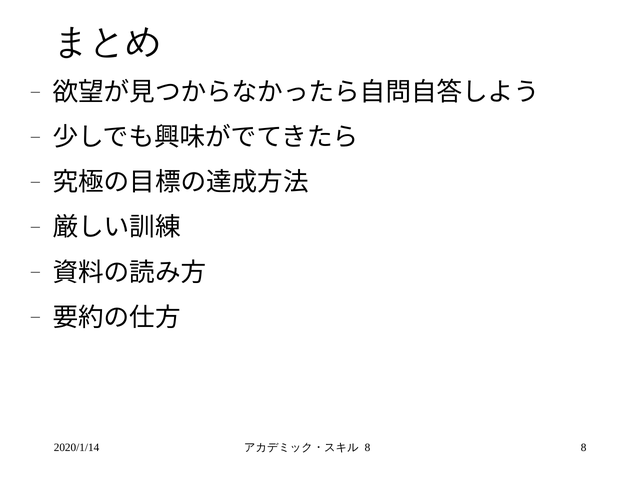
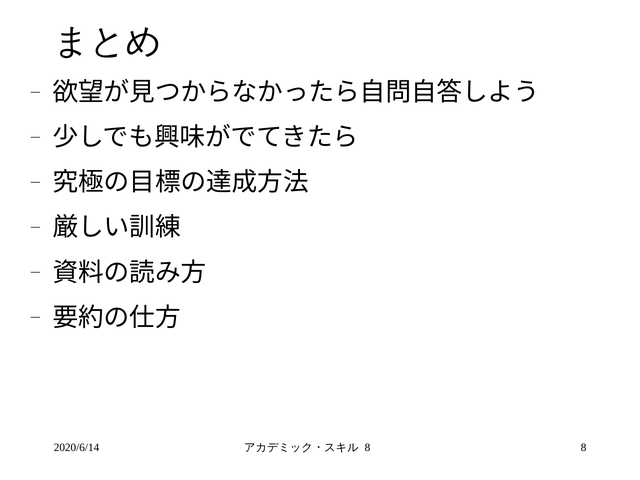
2020/1/14: 2020/1/14 -> 2020/6/14
